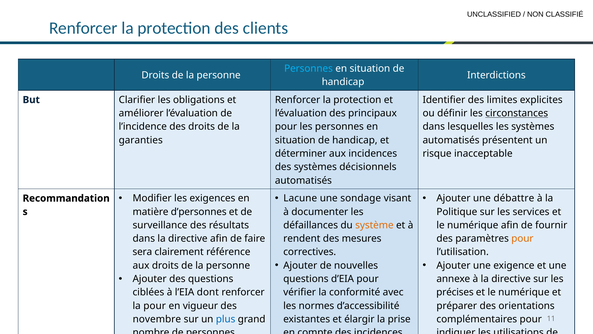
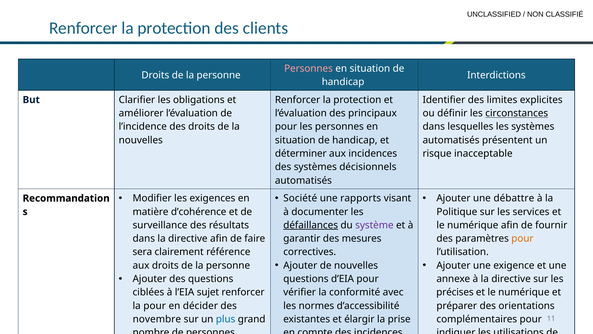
Personnes at (309, 68) colour: light blue -> pink
garanties at (141, 140): garanties -> nouvelles
Lacune: Lacune -> Société
sondage: sondage -> rapports
d’personnes: d’personnes -> d’cohérence
défaillances underline: none -> present
système colour: orange -> purple
rendent: rendent -> garantir
dont: dont -> sujet
vigueur: vigueur -> décider
